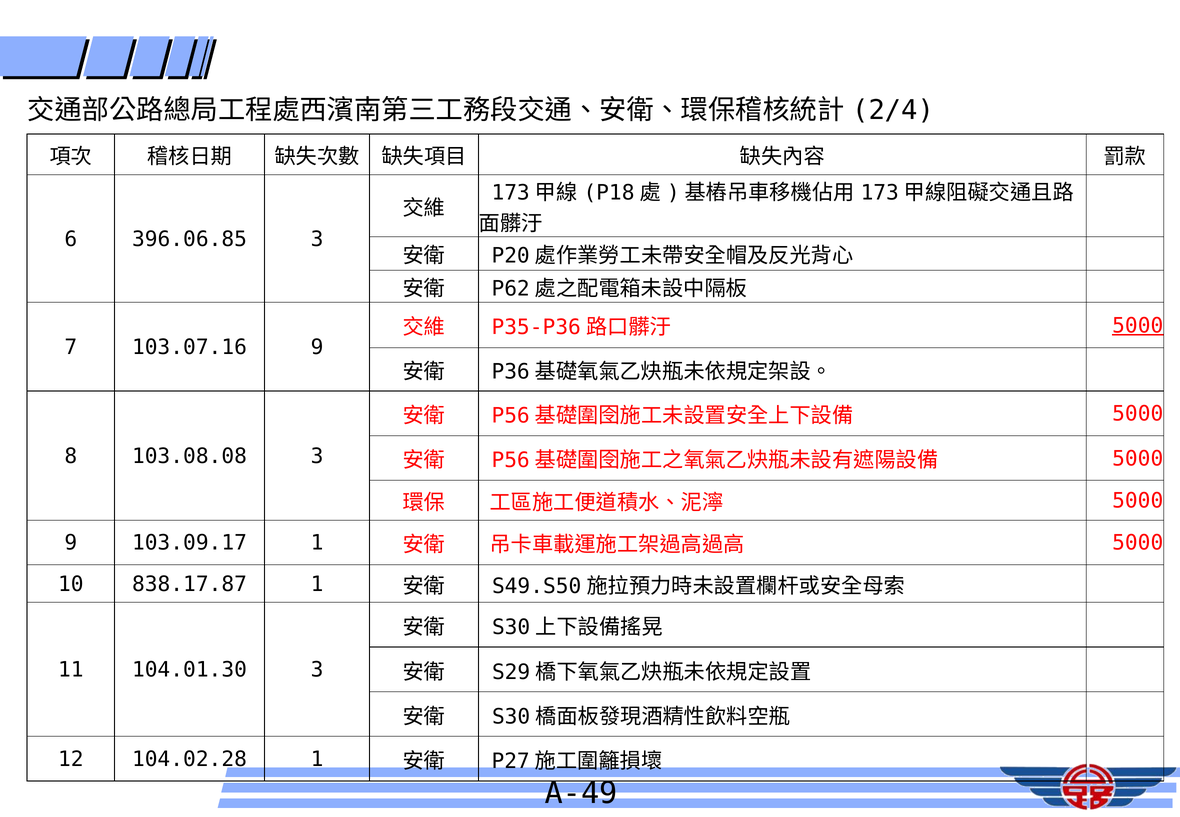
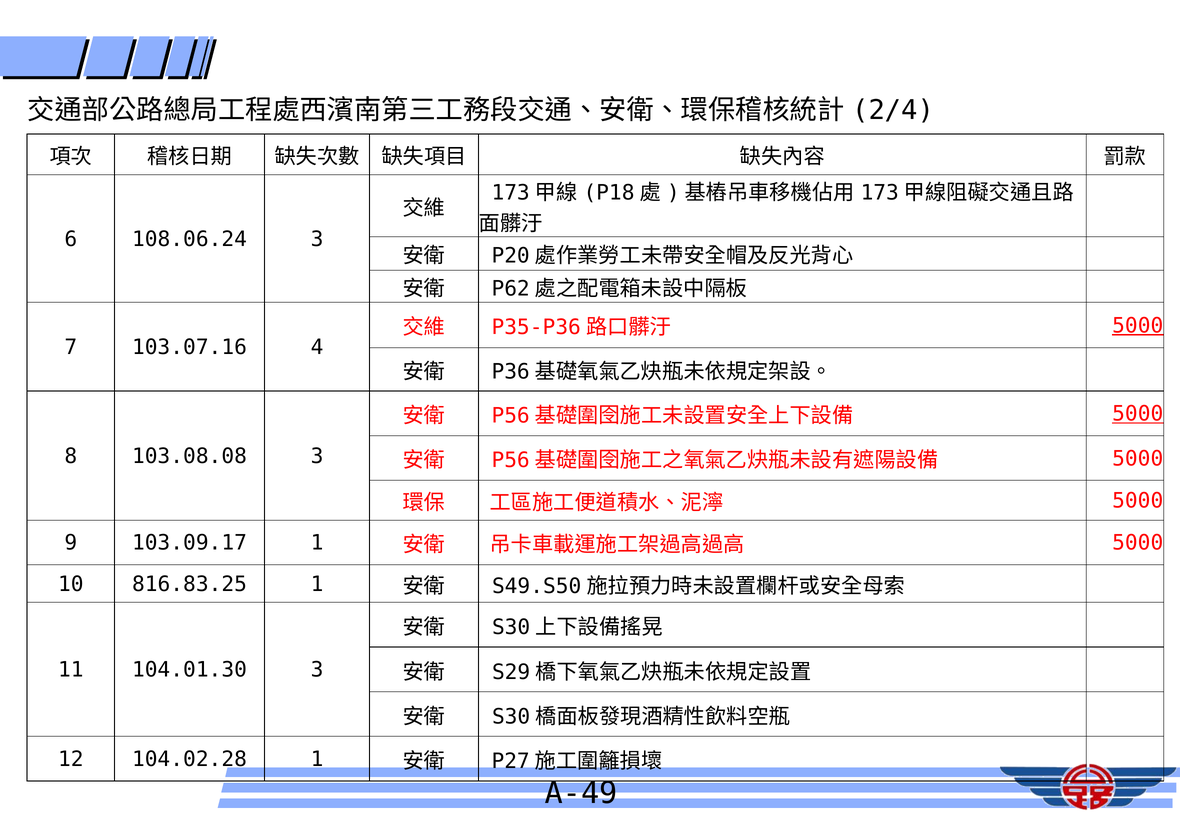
396.06.85: 396.06.85 -> 108.06.24
103.07.16 9: 9 -> 4
5000 at (1138, 414) underline: none -> present
838.17.87: 838.17.87 -> 816.83.25
